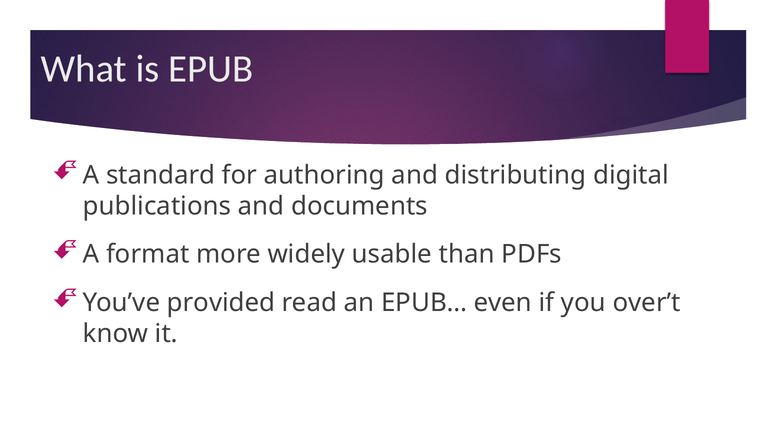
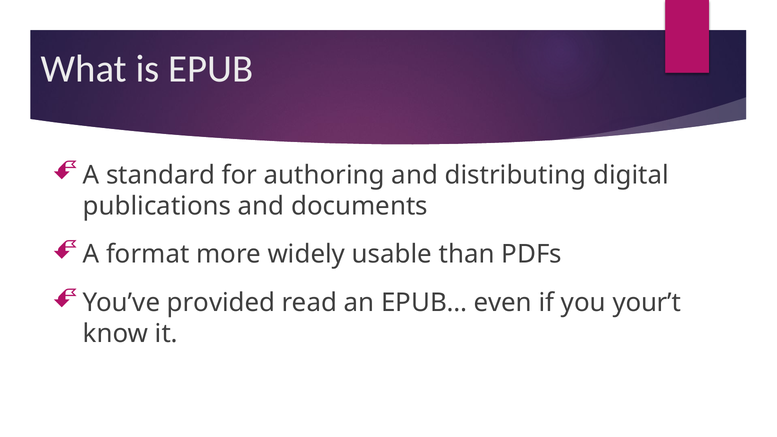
over’t: over’t -> your’t
